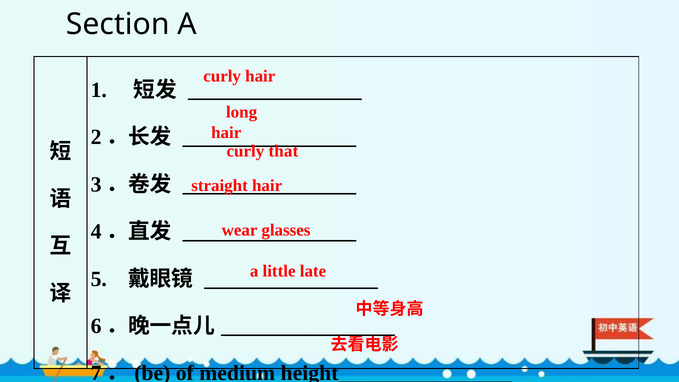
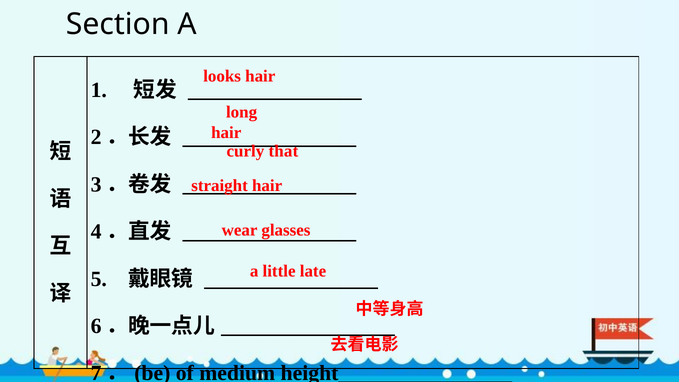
curly at (222, 76): curly -> looks
